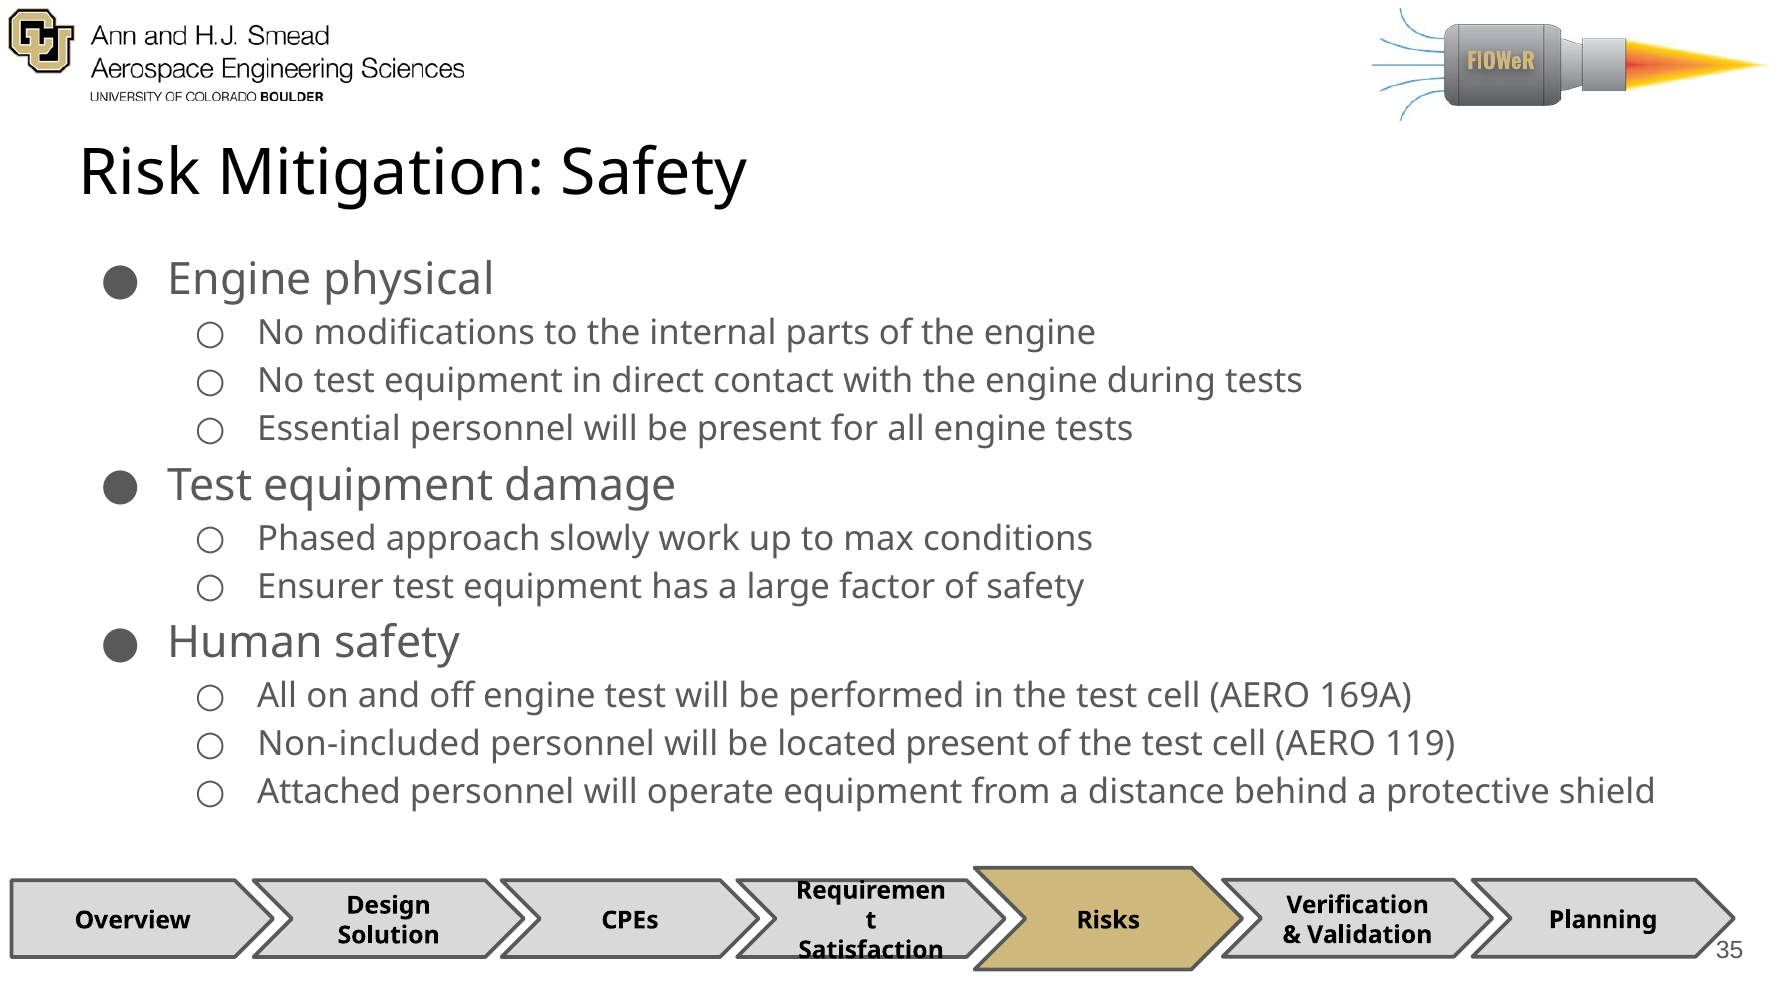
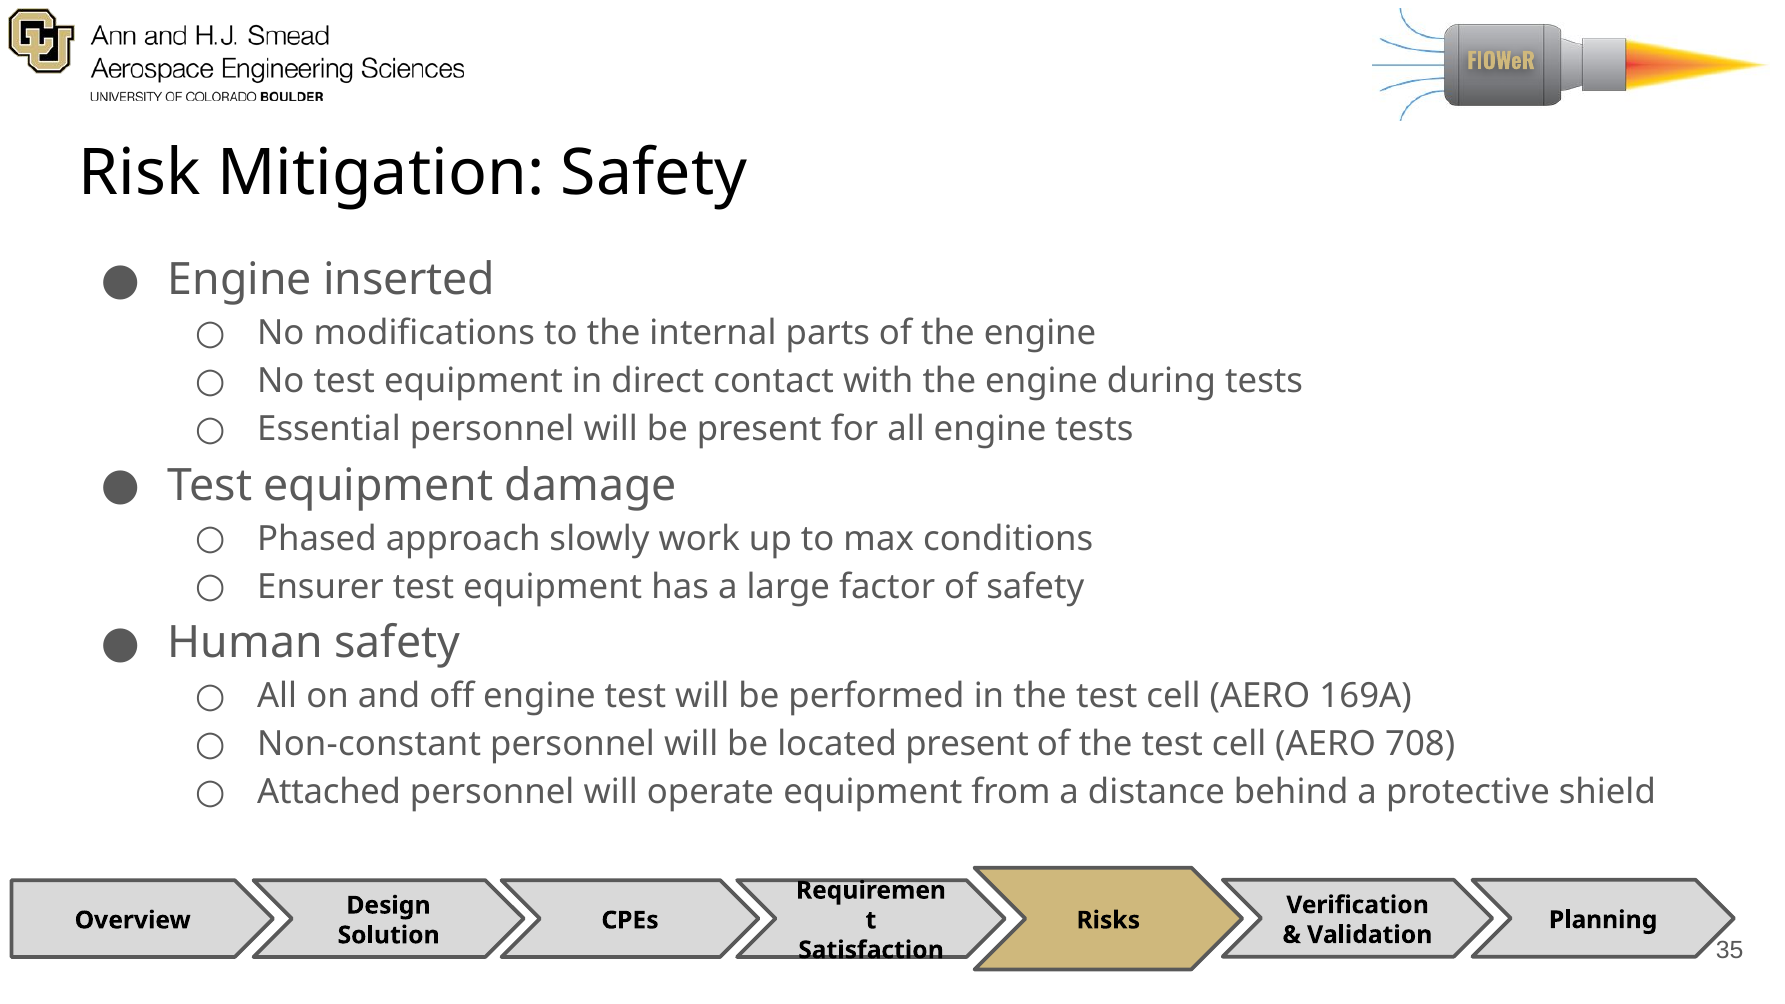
physical: physical -> inserted
Non-included: Non-included -> Non-constant
119: 119 -> 708
